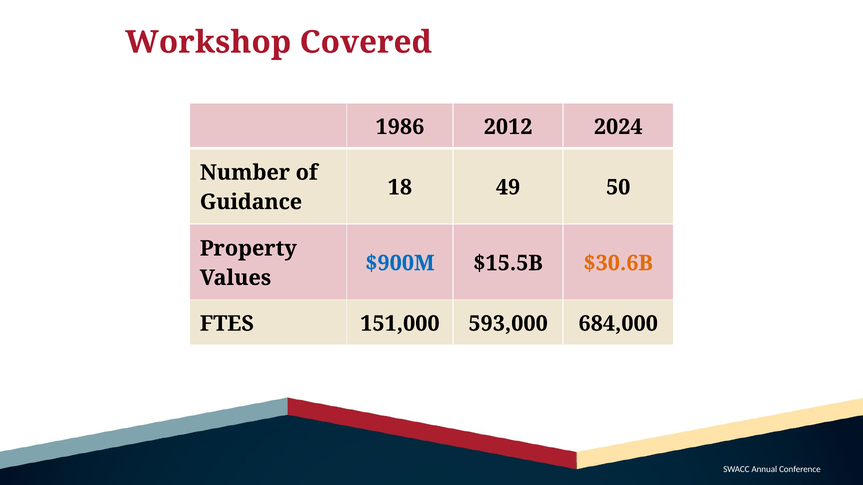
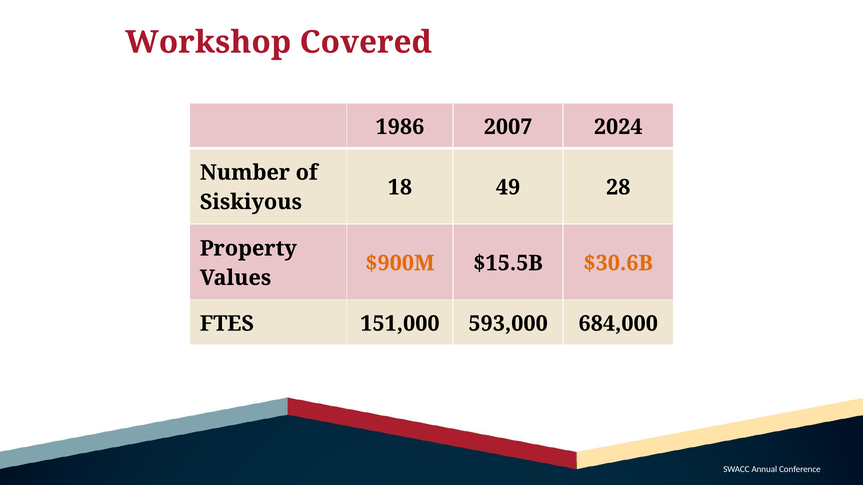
2012: 2012 -> 2007
50: 50 -> 28
Guidance: Guidance -> Siskiyous
$900M colour: blue -> orange
